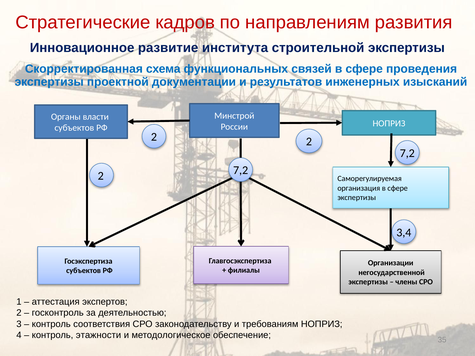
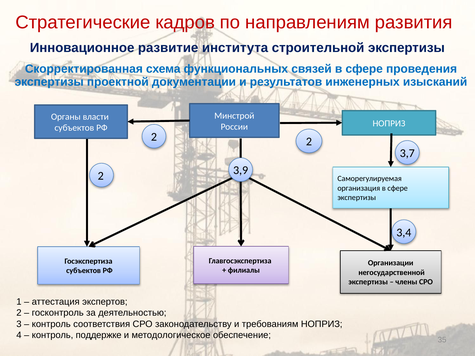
7,2 at (407, 153): 7,2 -> 3,7
7,2 at (241, 171): 7,2 -> 3,9
этажности: этажности -> поддержке
